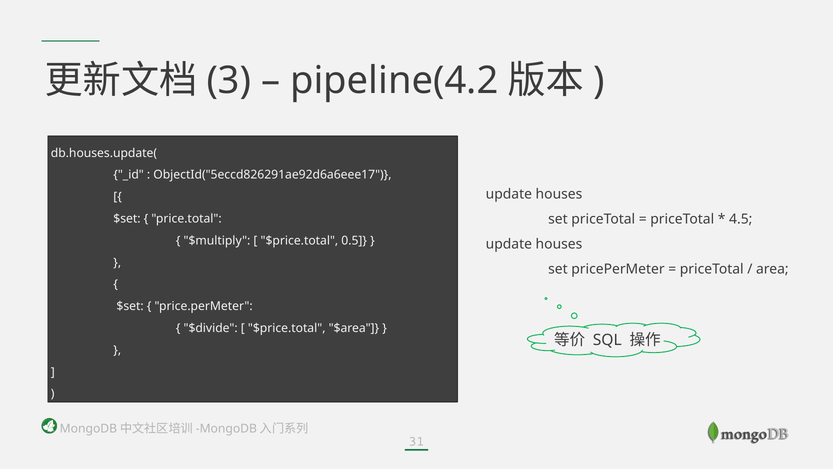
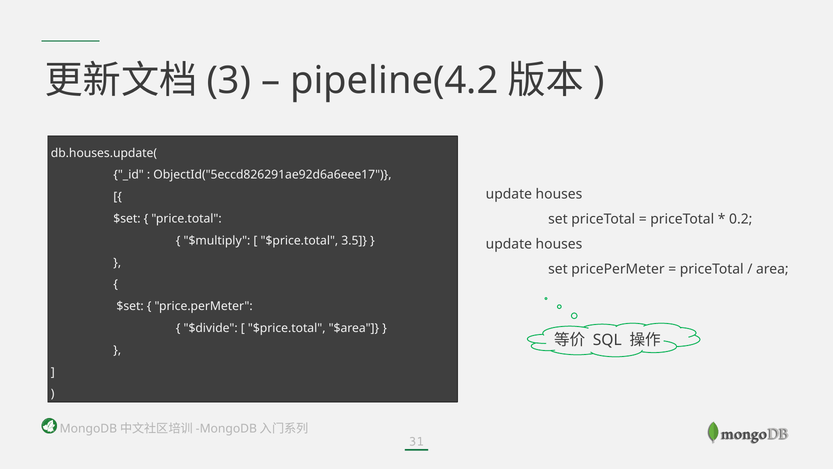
4.5: 4.5 -> 0.2
0.5: 0.5 -> 3.5
